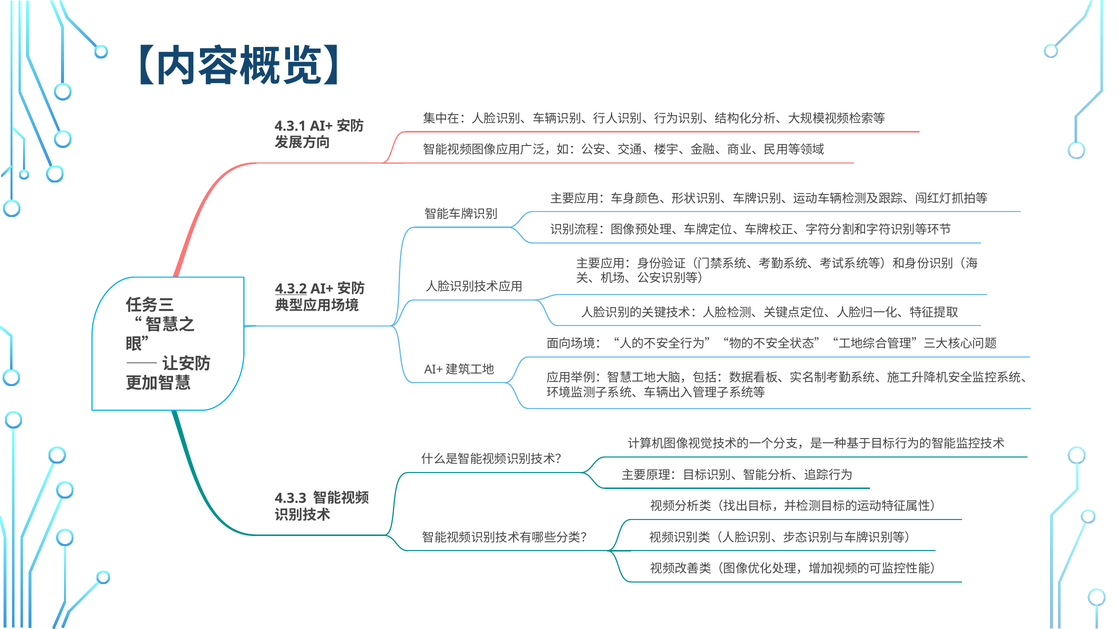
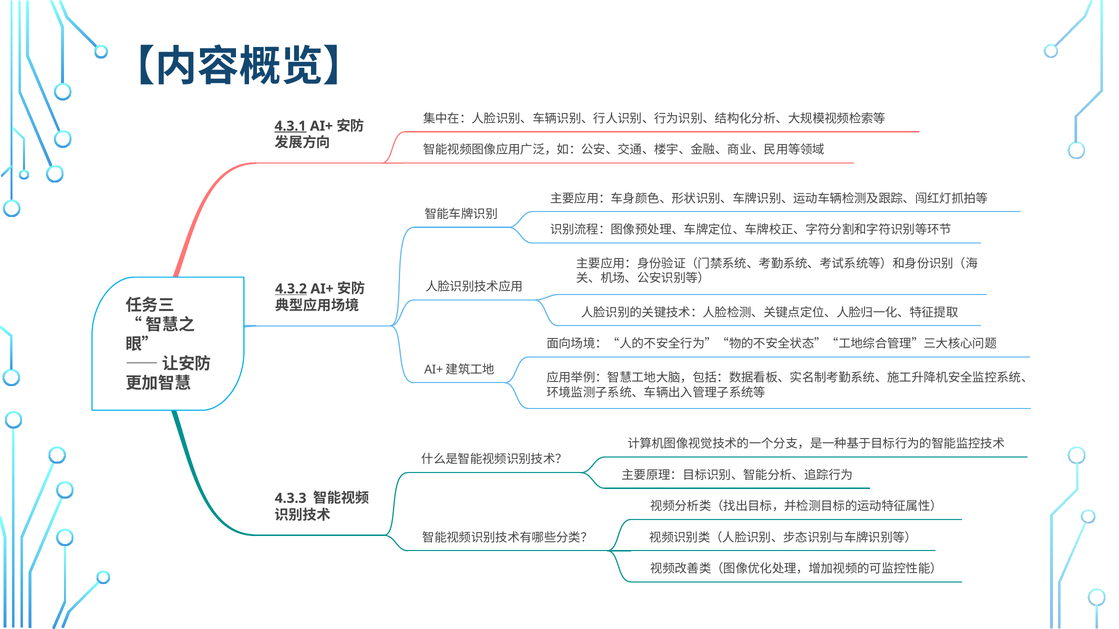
4.3.1 underline: none -> present
